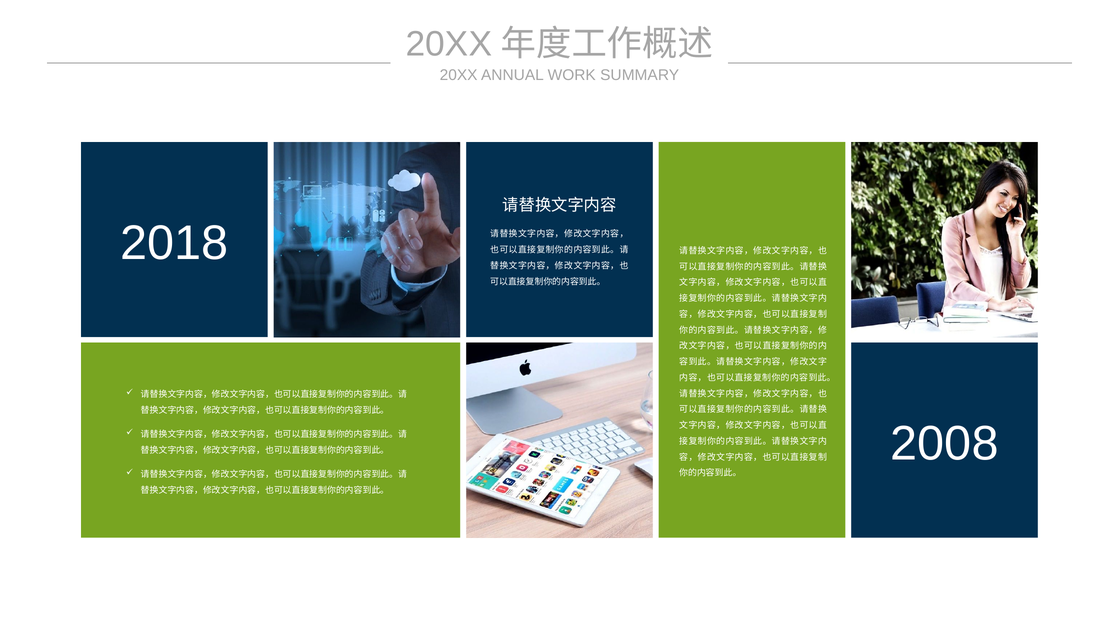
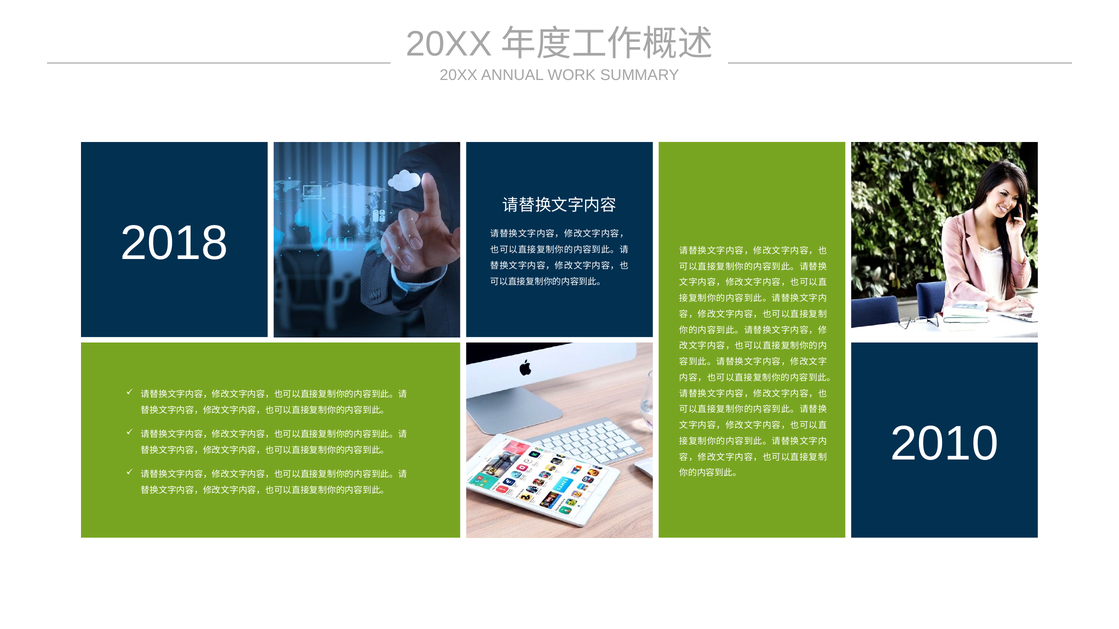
2008: 2008 -> 2010
